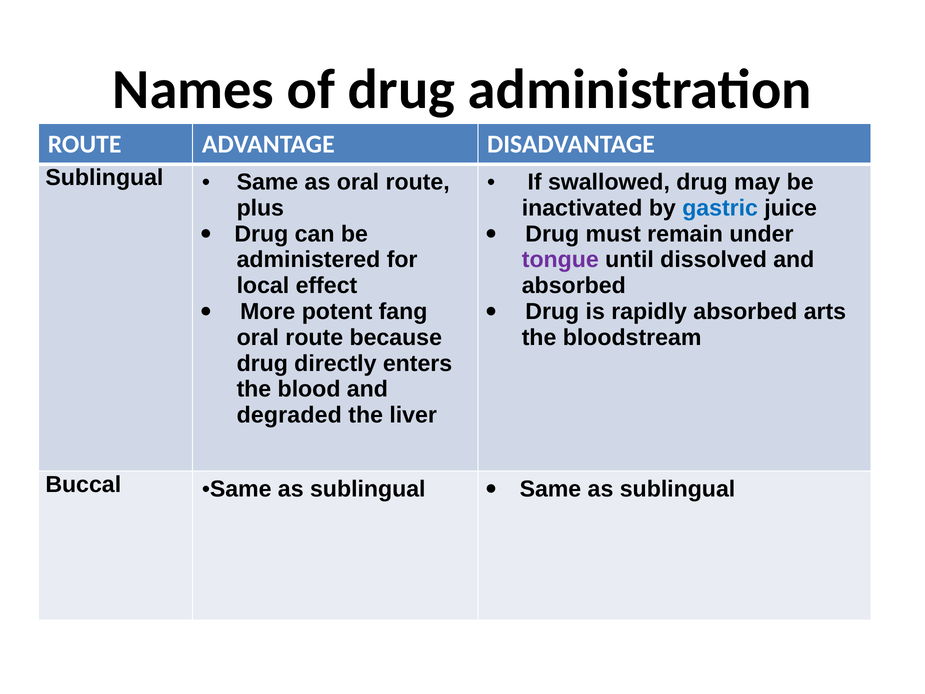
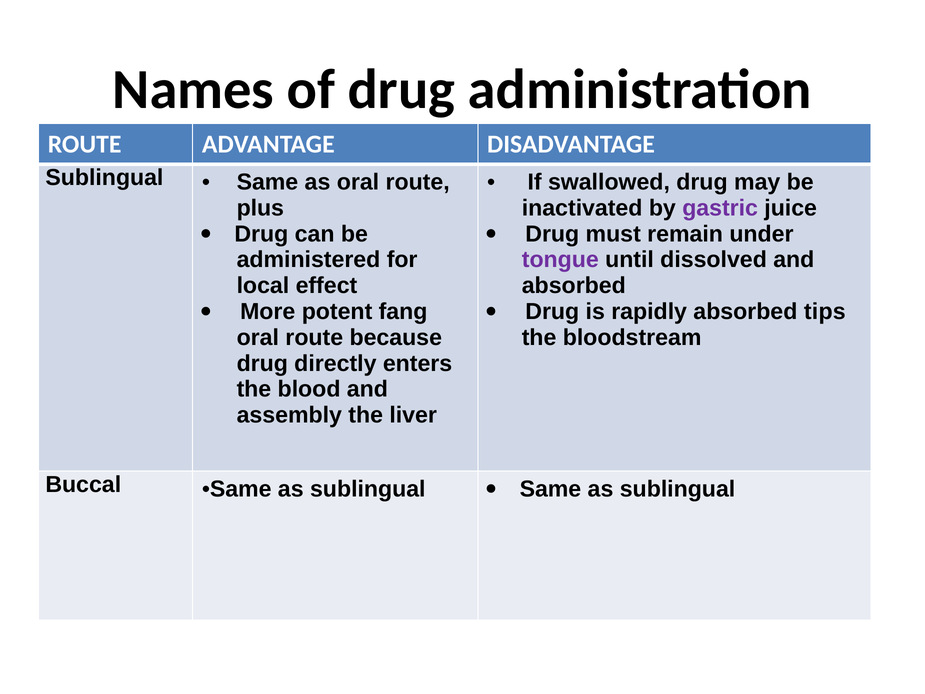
gastric colour: blue -> purple
arts: arts -> tips
degraded: degraded -> assembly
